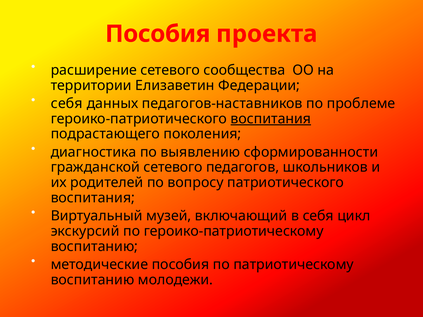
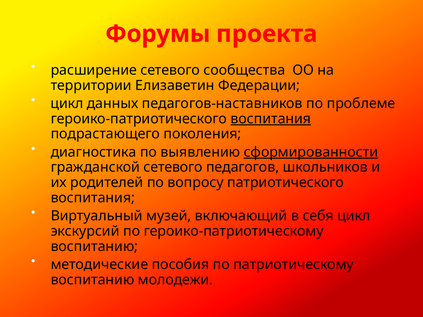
Пособия at (158, 34): Пособия -> Форумы
себя at (67, 104): себя -> цикл
сформированности underline: none -> present
